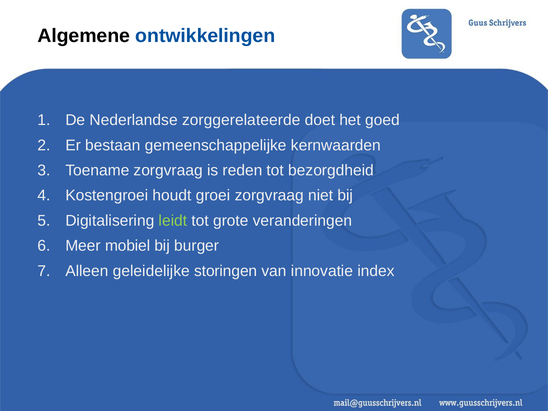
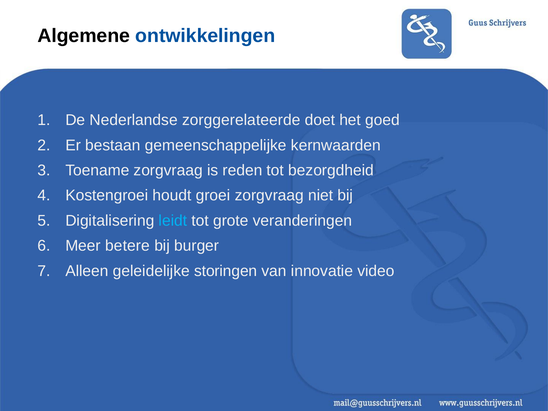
leidt colour: light green -> light blue
mobiel: mobiel -> betere
index: index -> video
